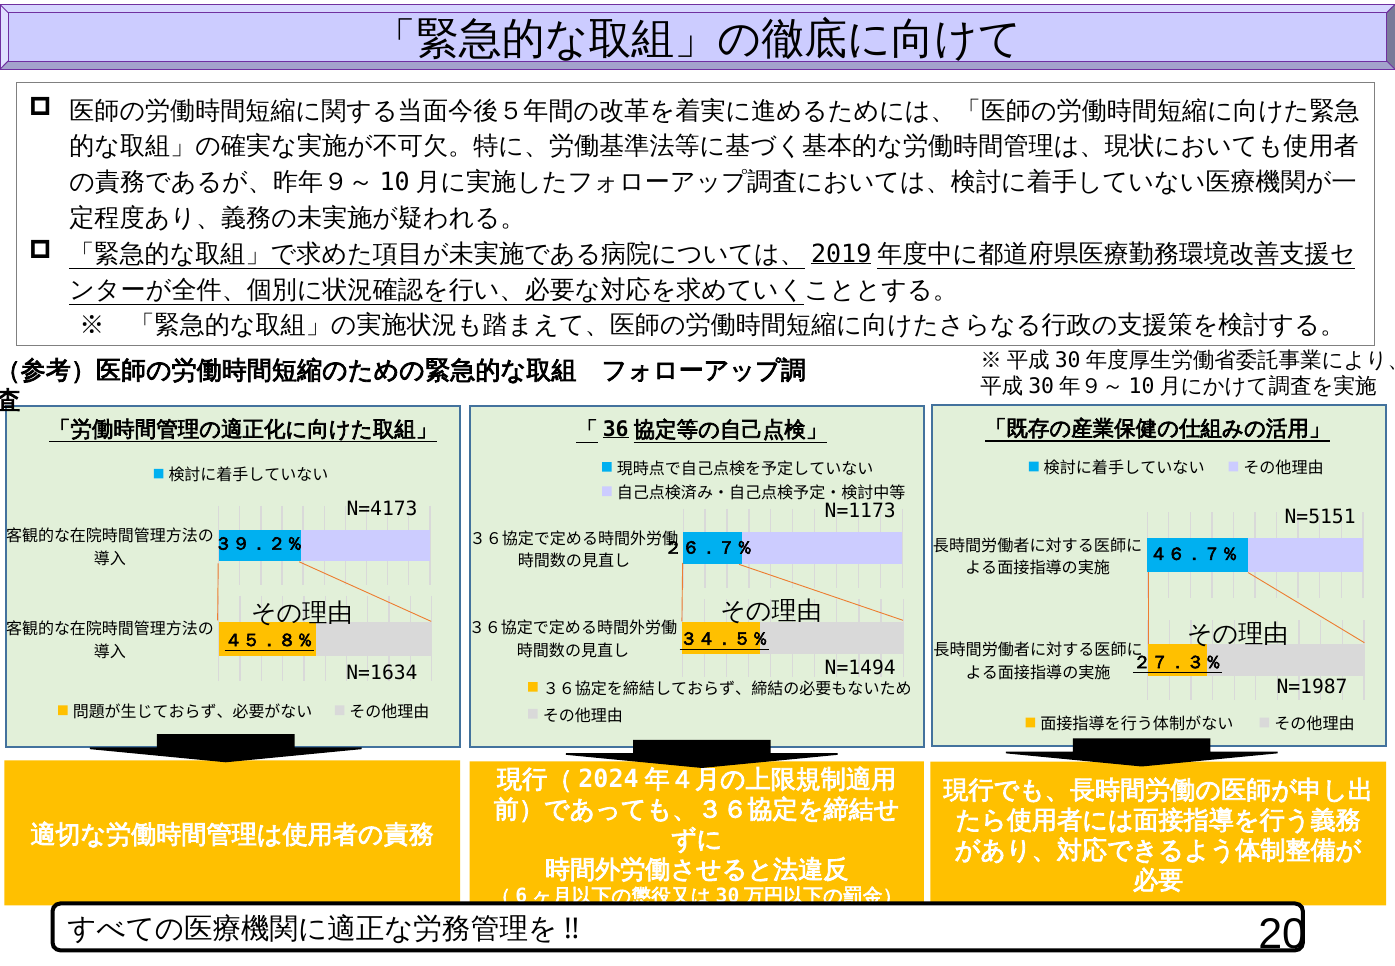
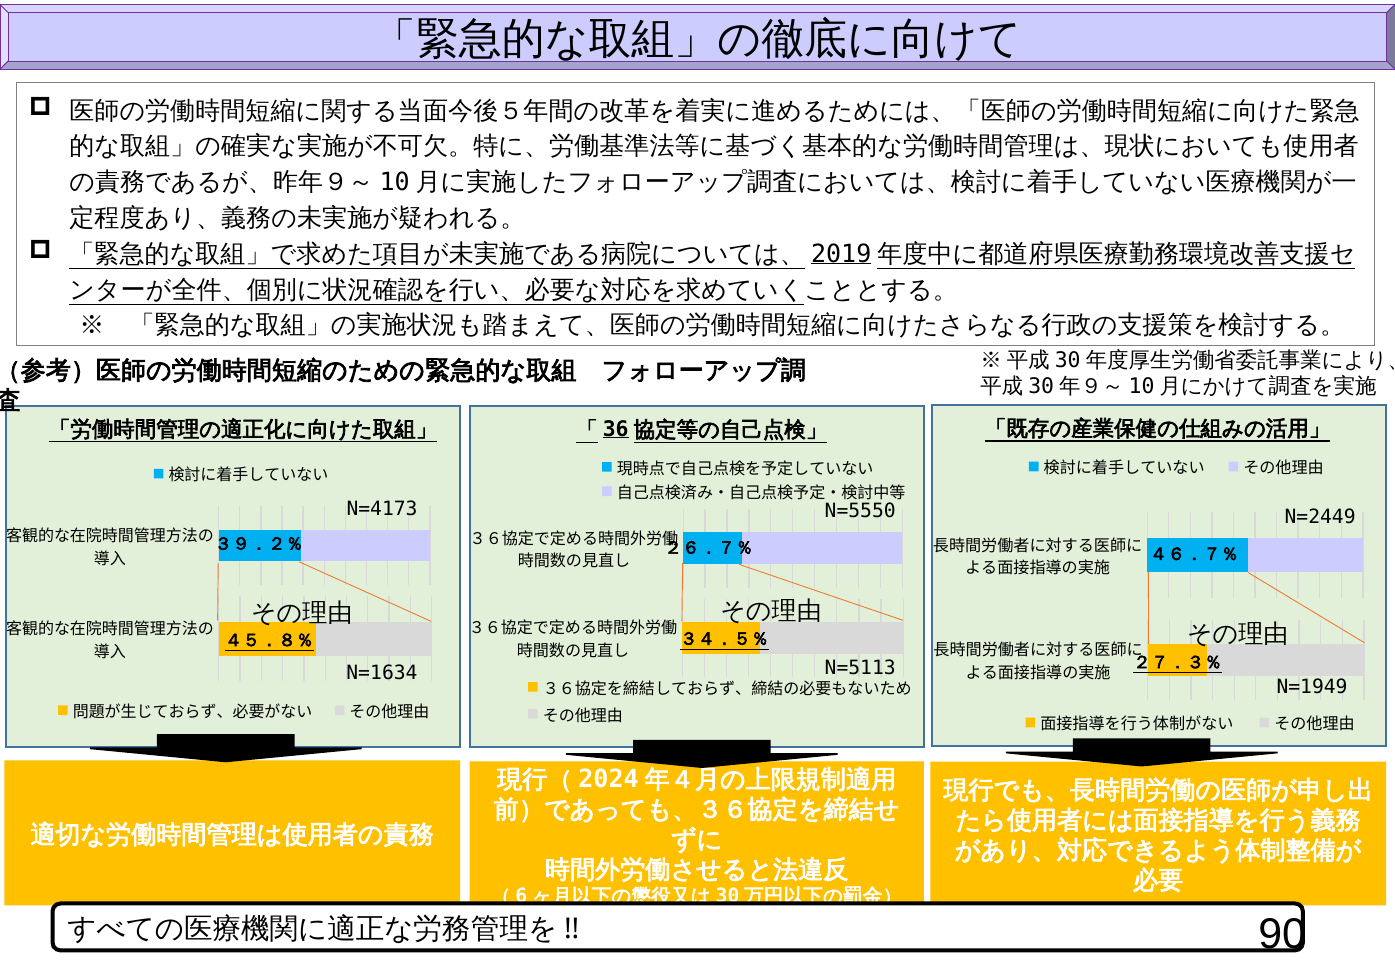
N=1173: N=1173 -> N=5550
N=5151: N=5151 -> N=2449
N=1494: N=1494 -> N=5113
N=1987: N=1987 -> N=1949
20: 20 -> 90
